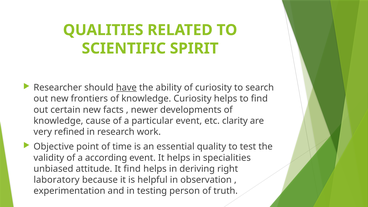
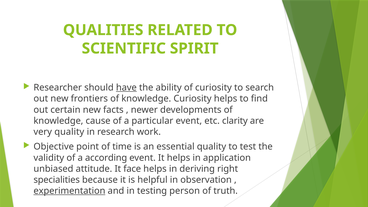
very refined: refined -> quality
specialities: specialities -> application
It find: find -> face
laboratory: laboratory -> specialities
experimentation underline: none -> present
